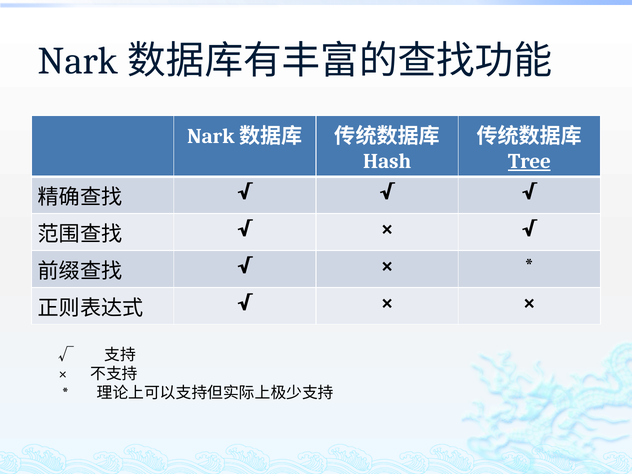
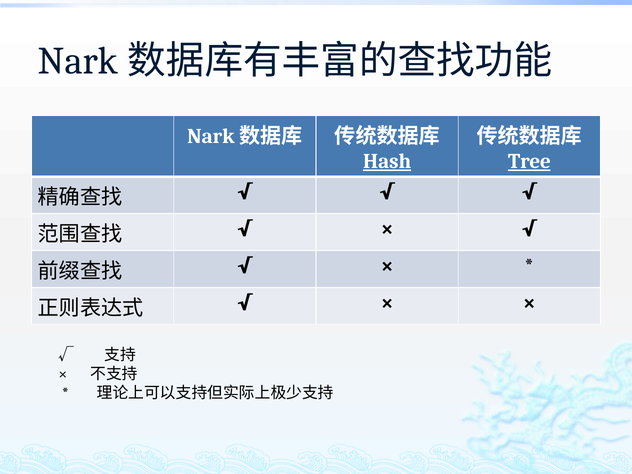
Hash underline: none -> present
